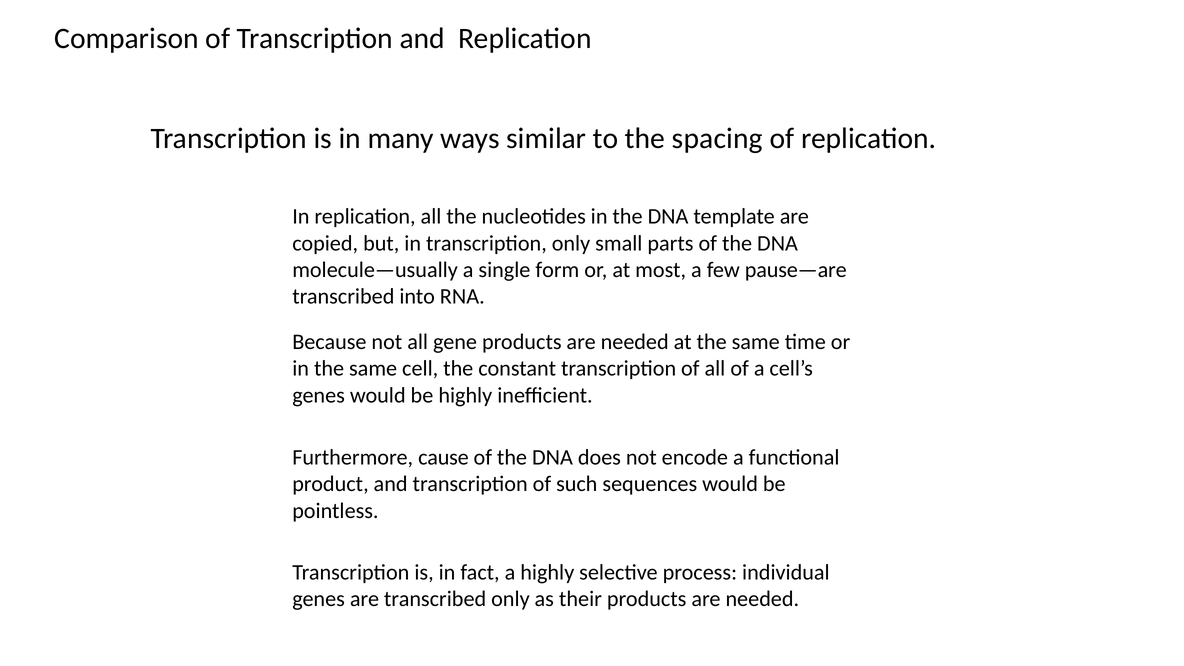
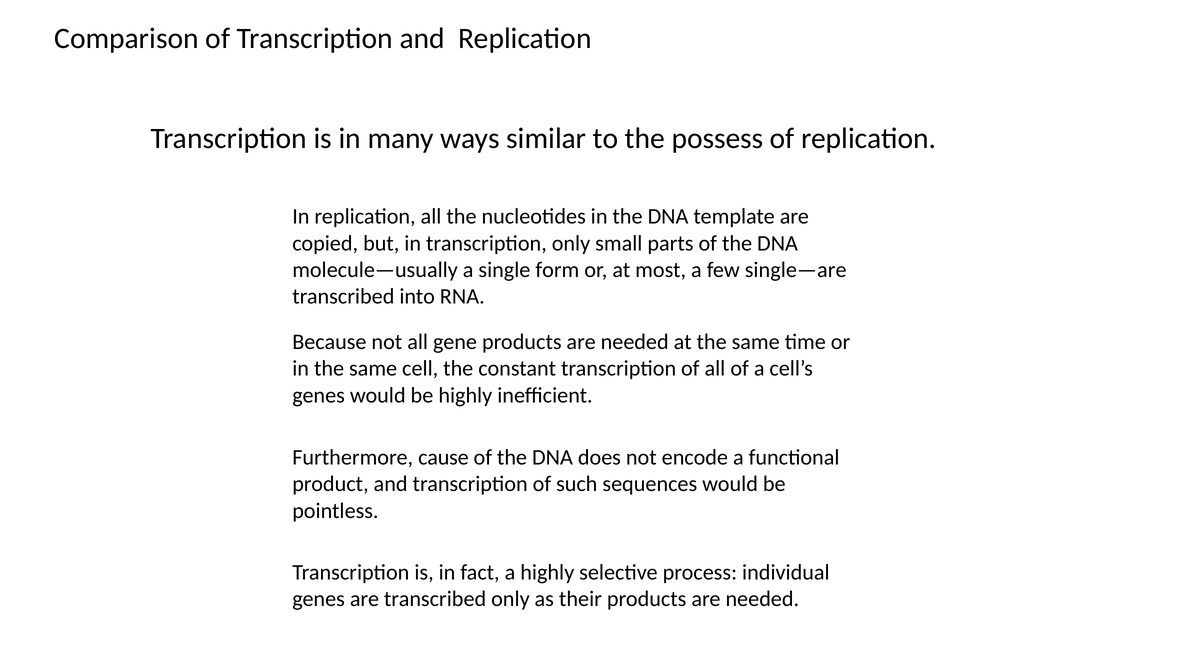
spacing: spacing -> possess
pause—are: pause—are -> single—are
